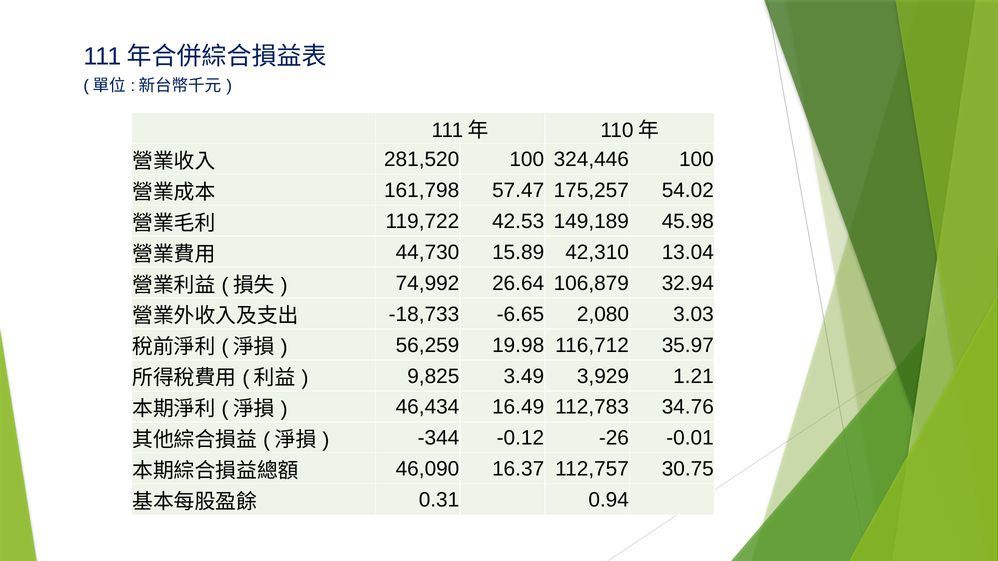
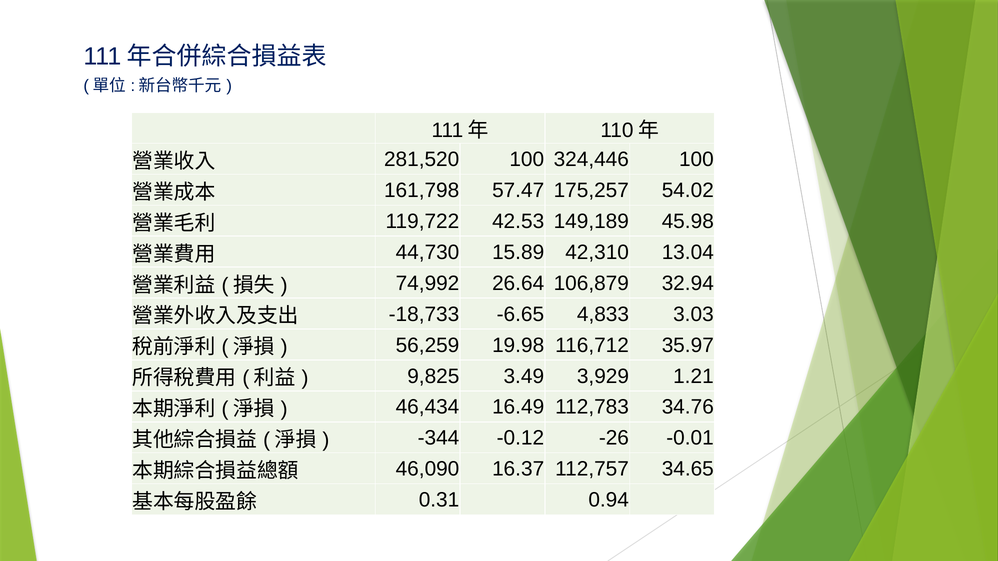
2,080: 2,080 -> 4,833
30.75: 30.75 -> 34.65
